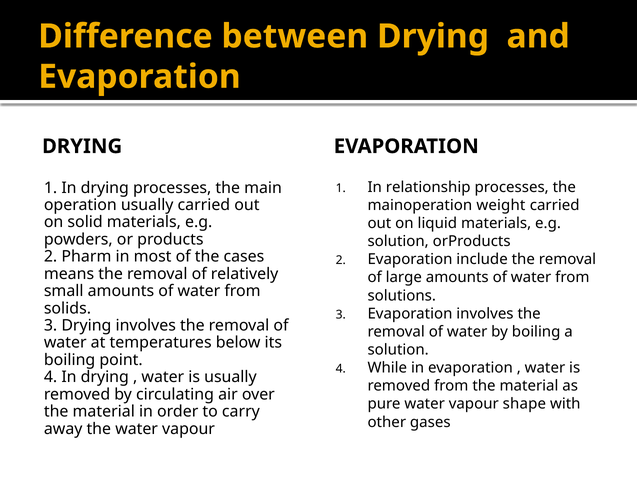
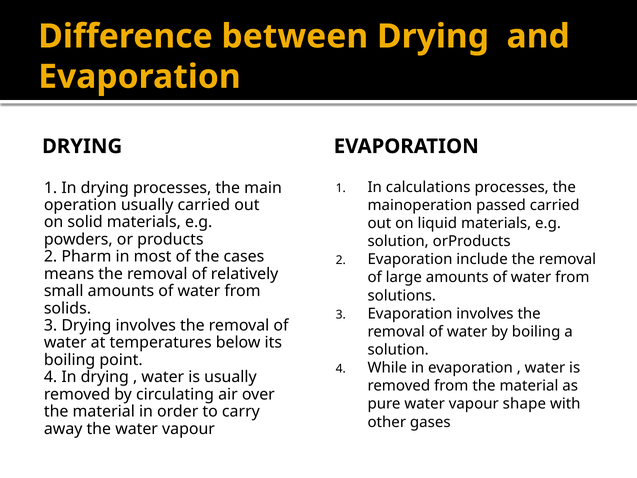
relationship: relationship -> calculations
weight: weight -> passed
